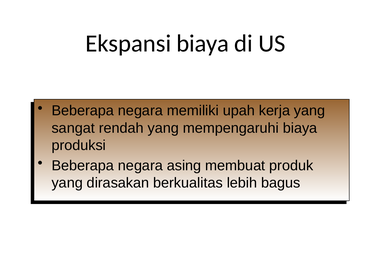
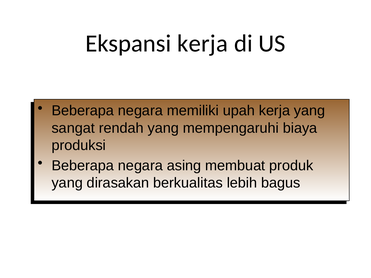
Ekspansi biaya: biaya -> kerja
